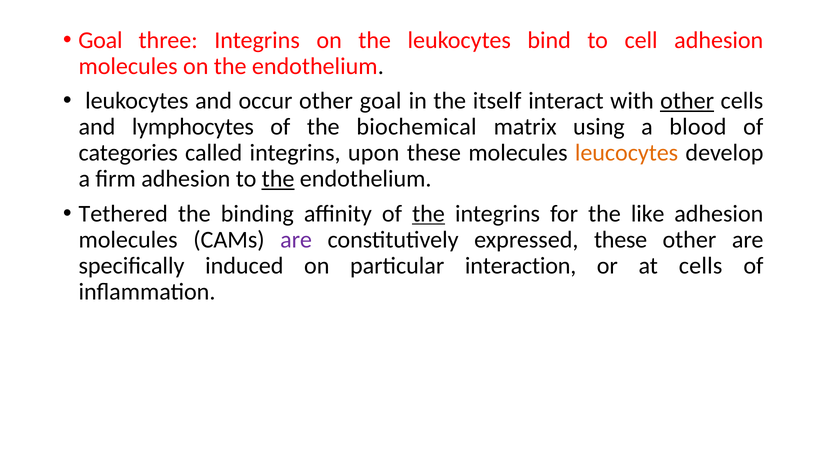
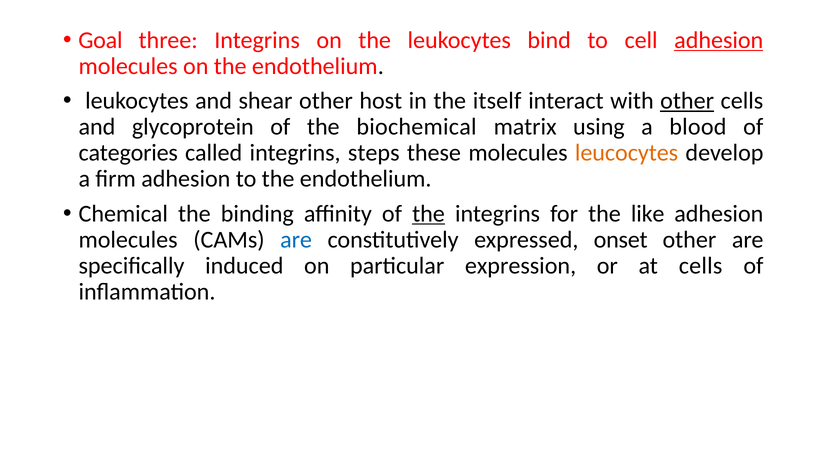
adhesion at (719, 40) underline: none -> present
occur: occur -> shear
other goal: goal -> host
lymphocytes: lymphocytes -> glycoprotein
upon: upon -> steps
the at (278, 179) underline: present -> none
Tethered: Tethered -> Chemical
are at (296, 240) colour: purple -> blue
expressed these: these -> onset
interaction: interaction -> expression
